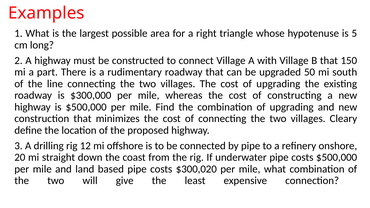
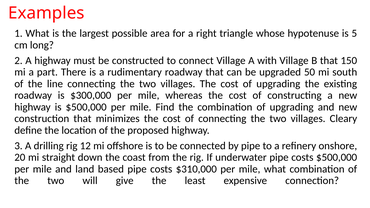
$300,020: $300,020 -> $310,000
